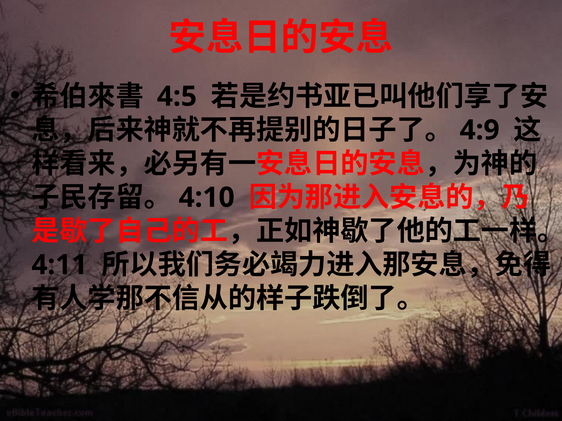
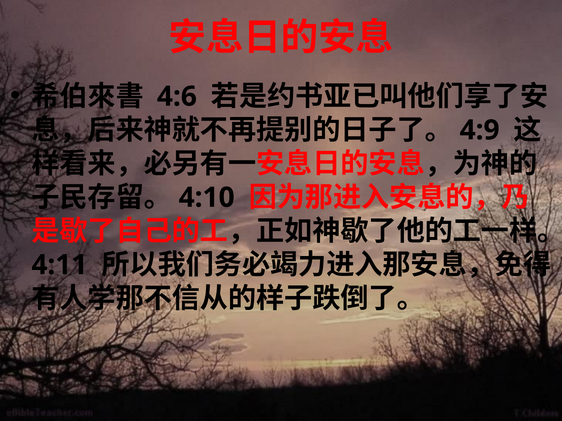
4:5: 4:5 -> 4:6
